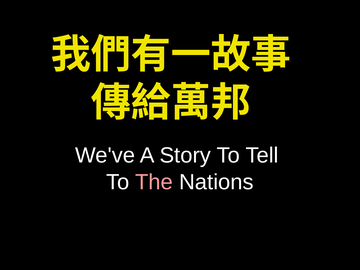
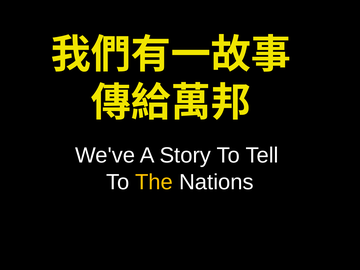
The colour: pink -> yellow
